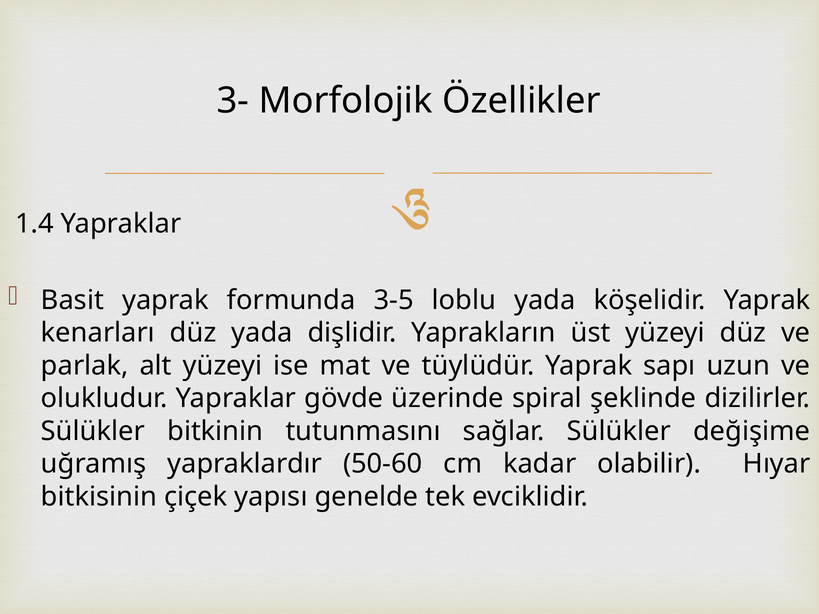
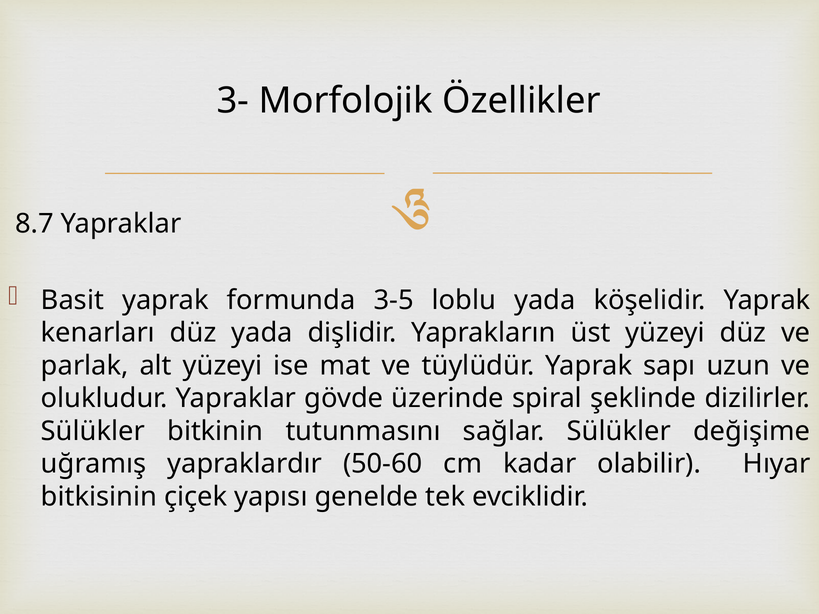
1.4: 1.4 -> 8.7
